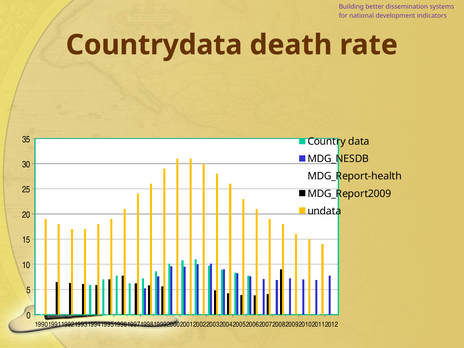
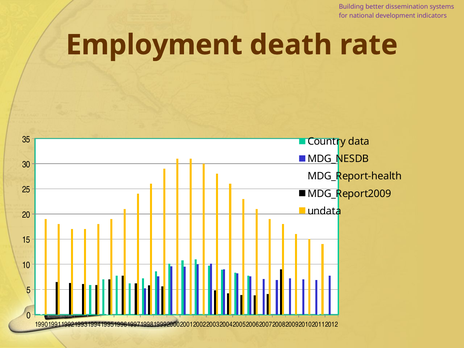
Countrydata: Countrydata -> Employment
